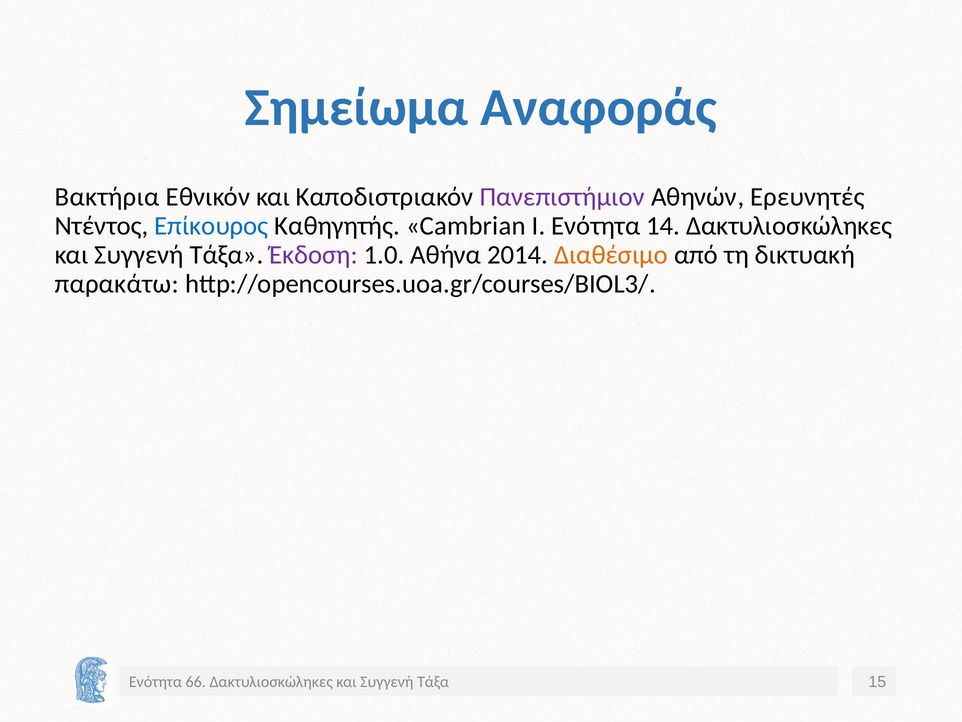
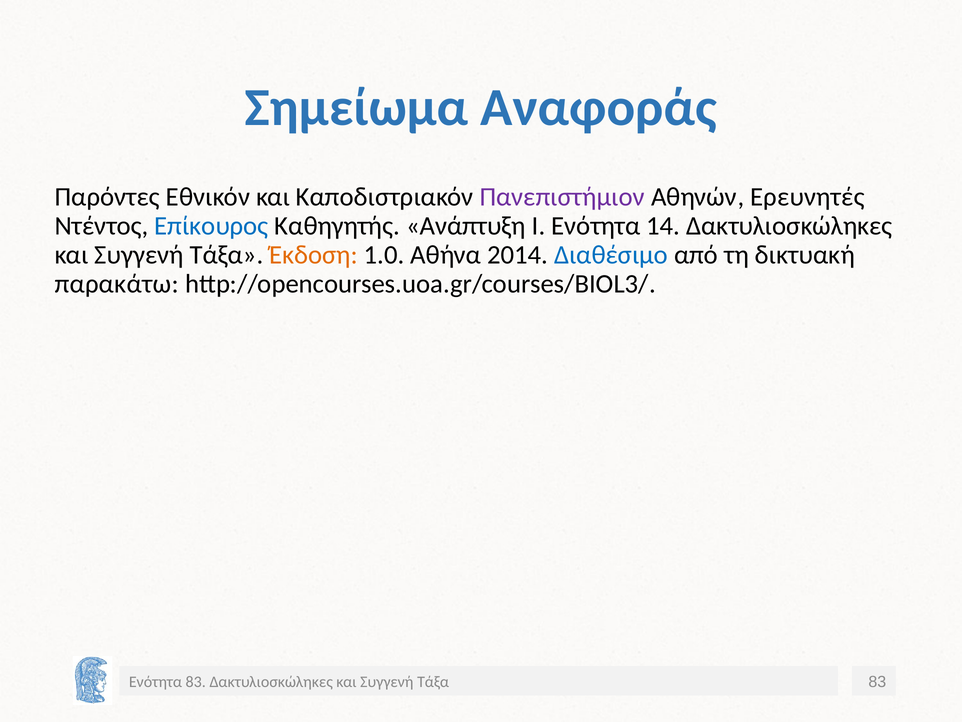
Βακτήρια: Βακτήρια -> Παρόντες
Cambrian: Cambrian -> Ανάπτυξη
Έκδοση colour: purple -> orange
Διαθέσιμο colour: orange -> blue
Ενότητα 66: 66 -> 83
Τάξα 15: 15 -> 83
